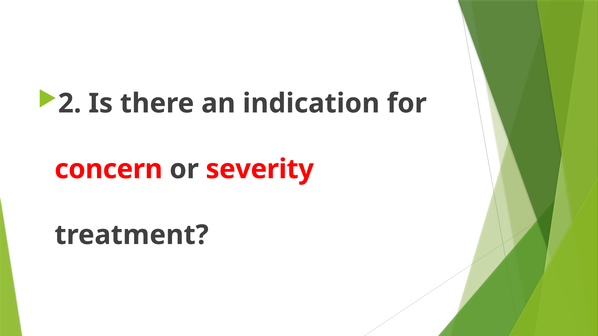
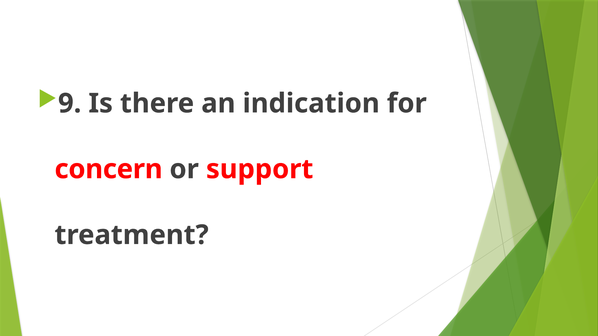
2: 2 -> 9
severity: severity -> support
